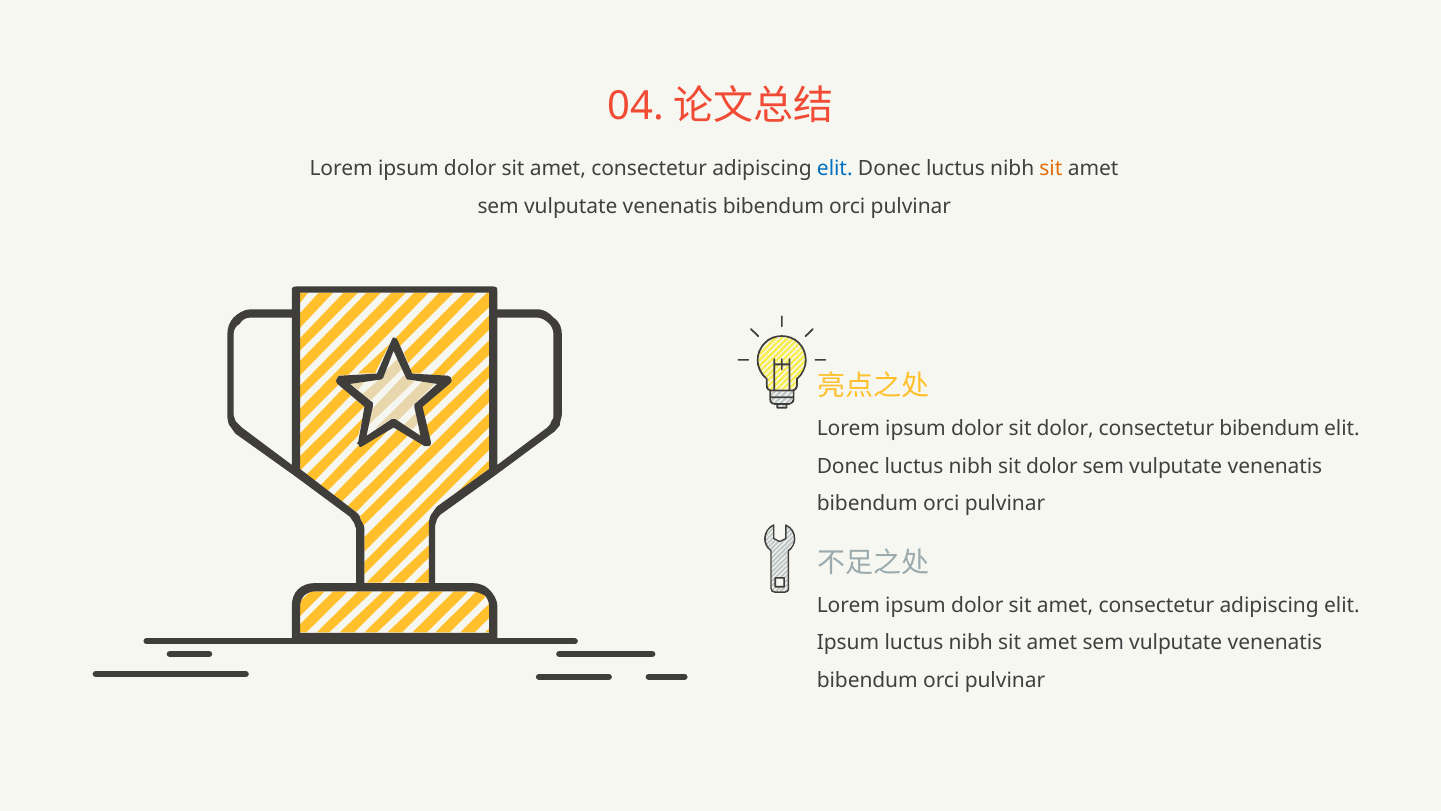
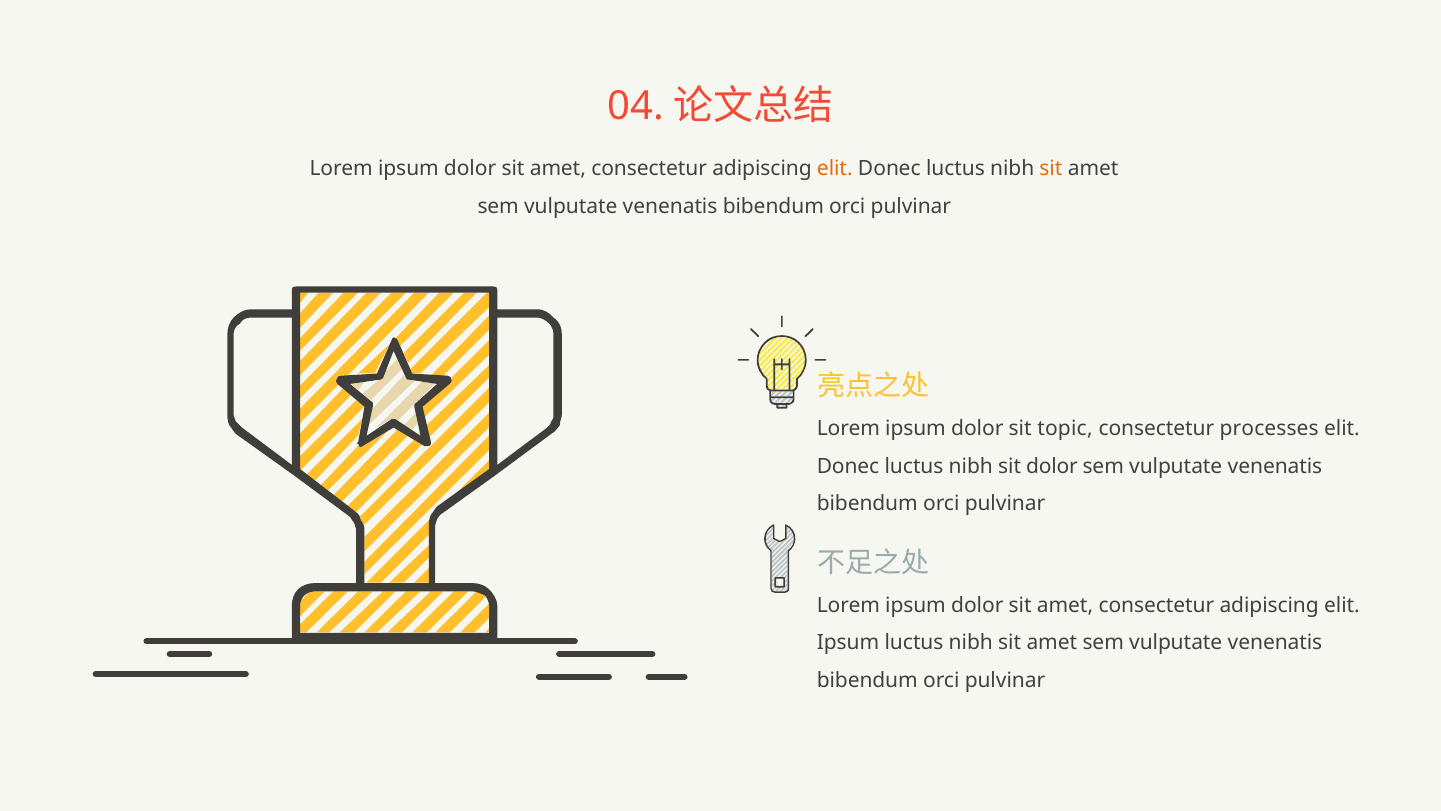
elit at (835, 169) colour: blue -> orange
dolor sit dolor: dolor -> topic
consectetur bibendum: bibendum -> processes
